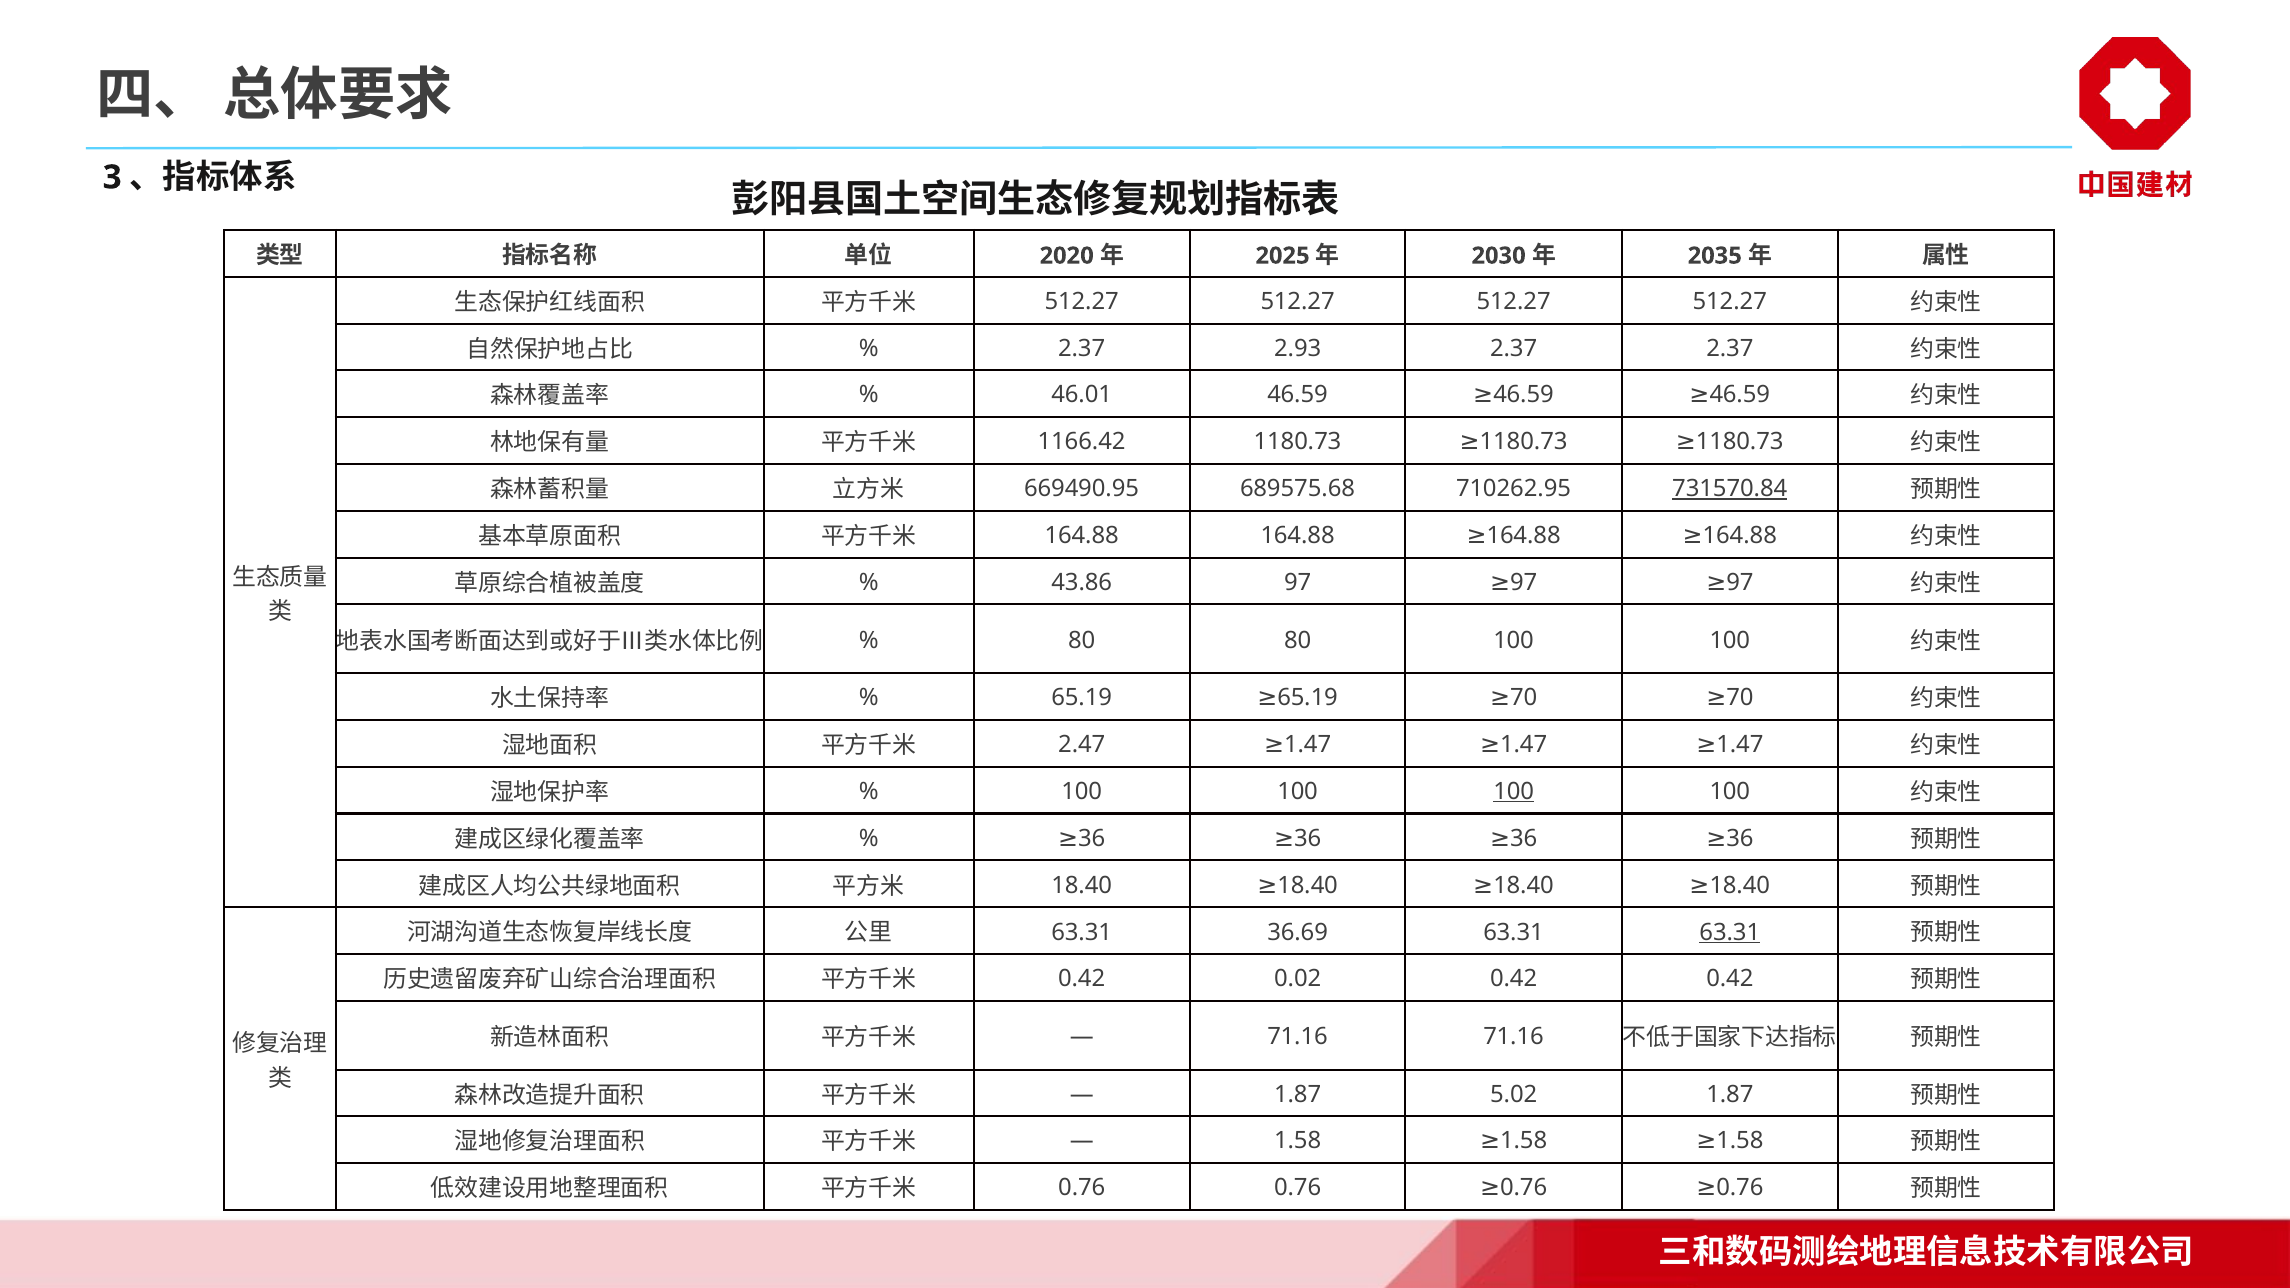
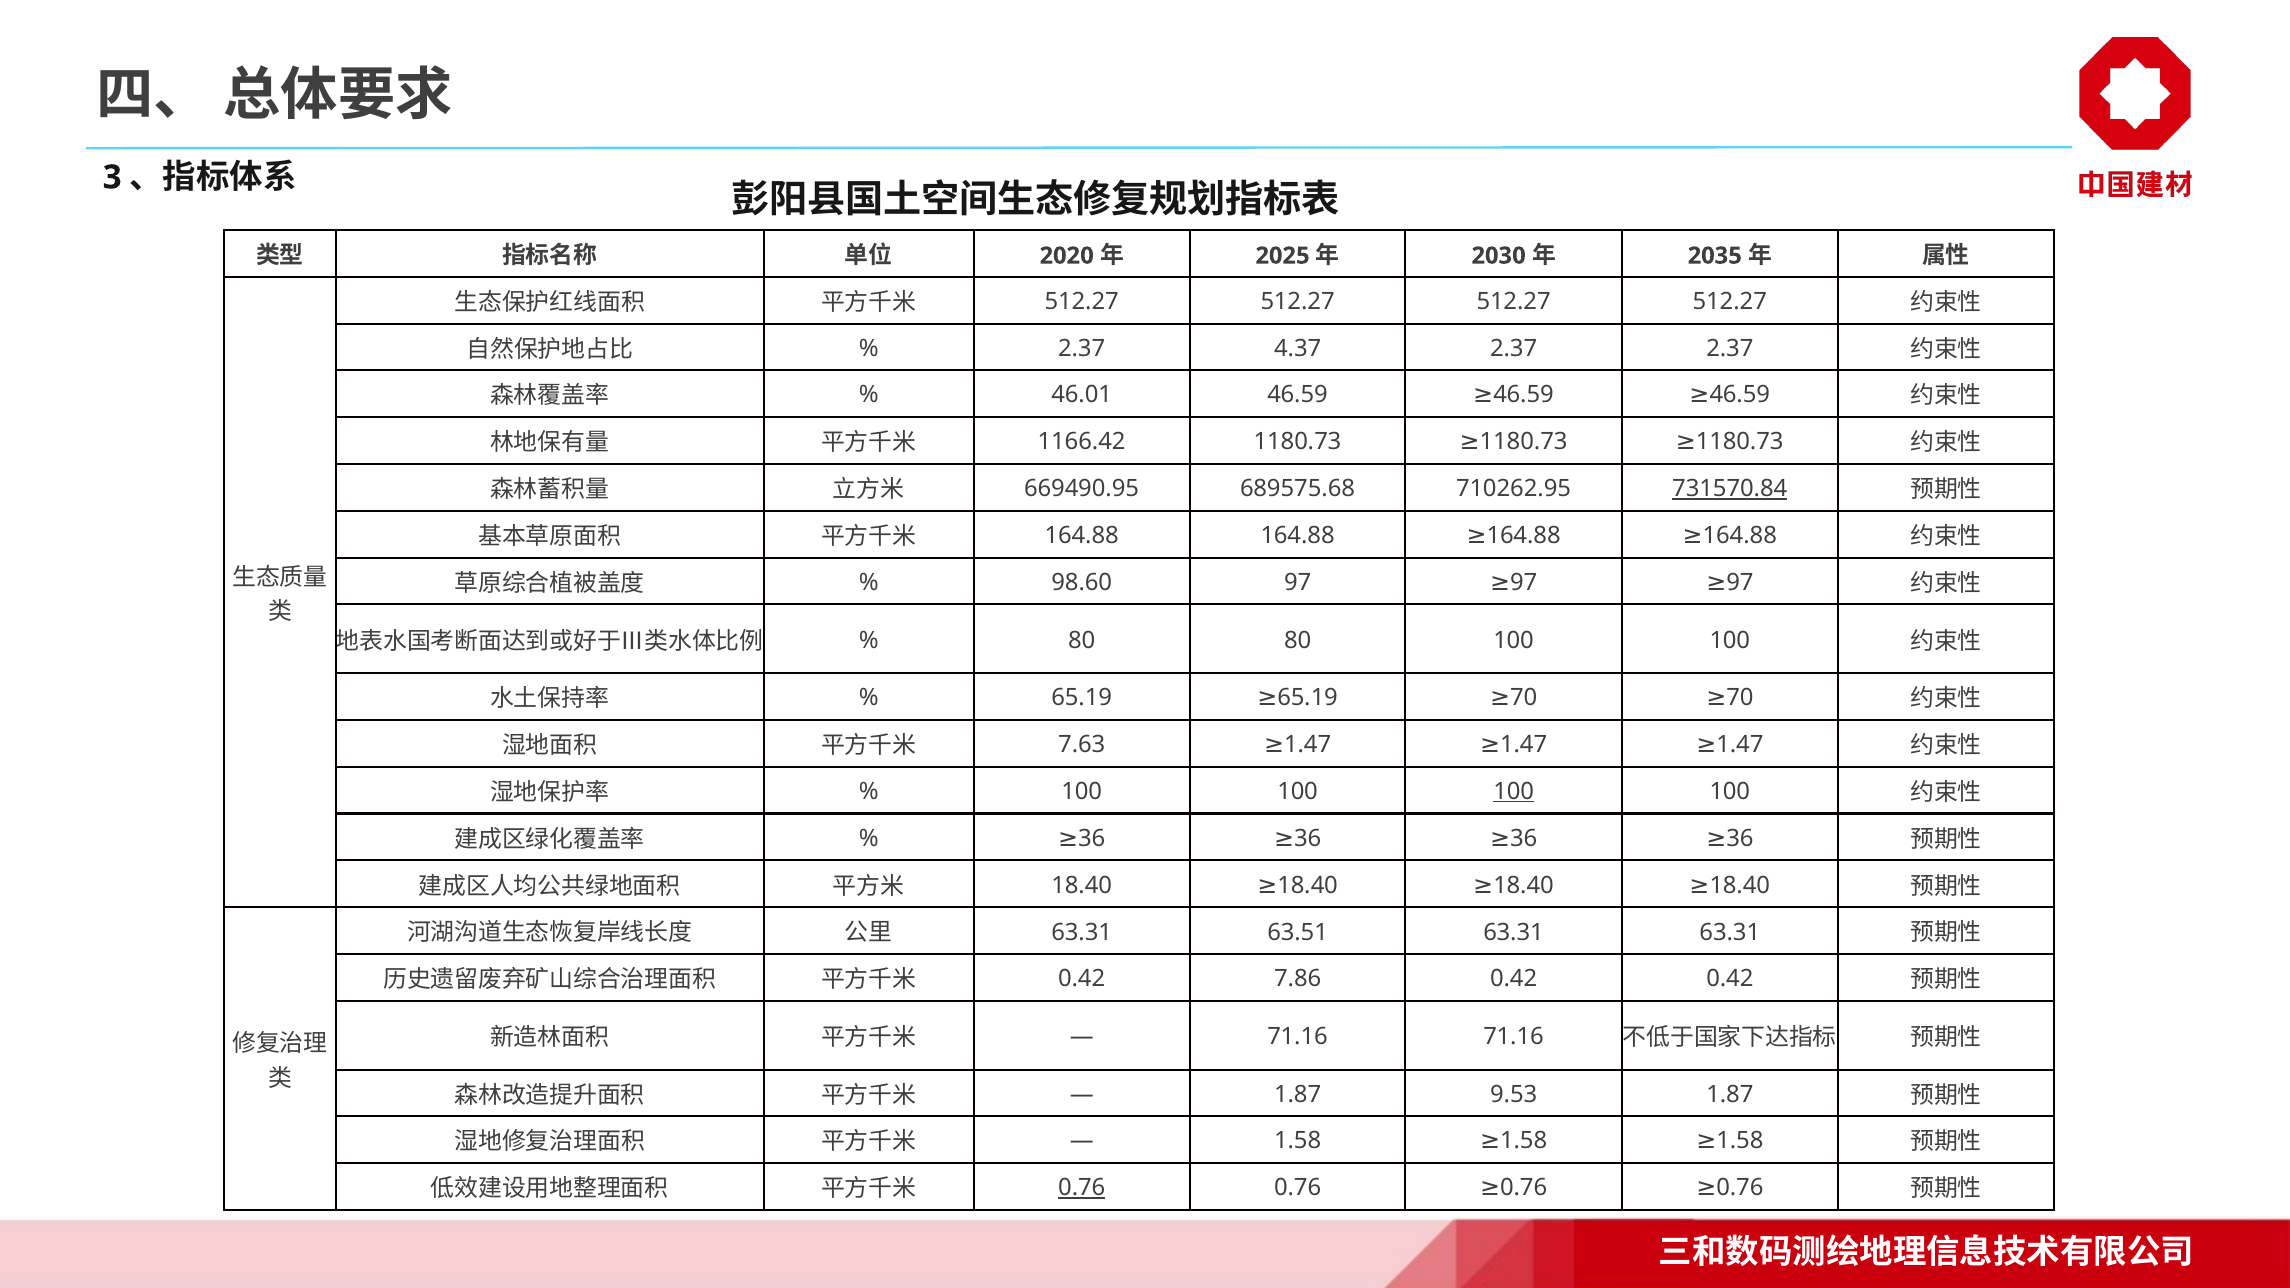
2.93: 2.93 -> 4.37
43.86: 43.86 -> 98.60
2.47: 2.47 -> 7.63
36.69: 36.69 -> 63.51
63.31 at (1730, 932) underline: present -> none
0.02: 0.02 -> 7.86
5.02: 5.02 -> 9.53
0.76 at (1082, 1188) underline: none -> present
